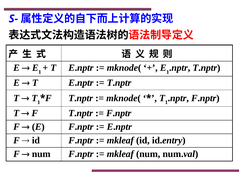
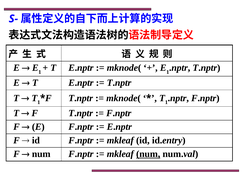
num at (148, 154) underline: none -> present
